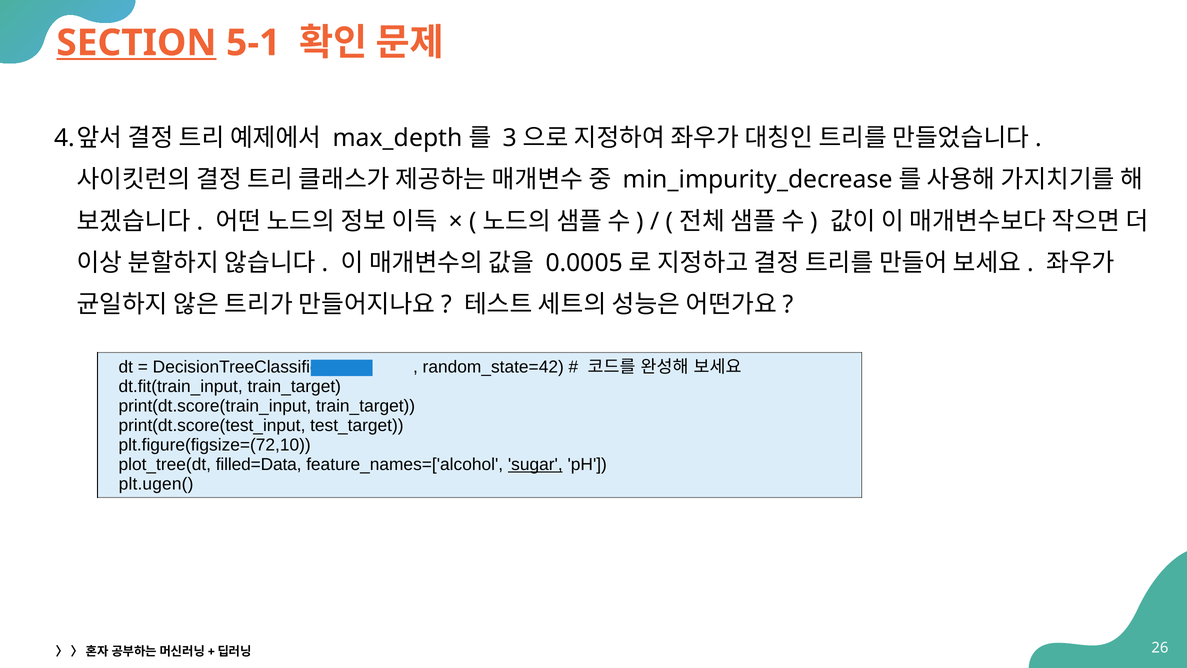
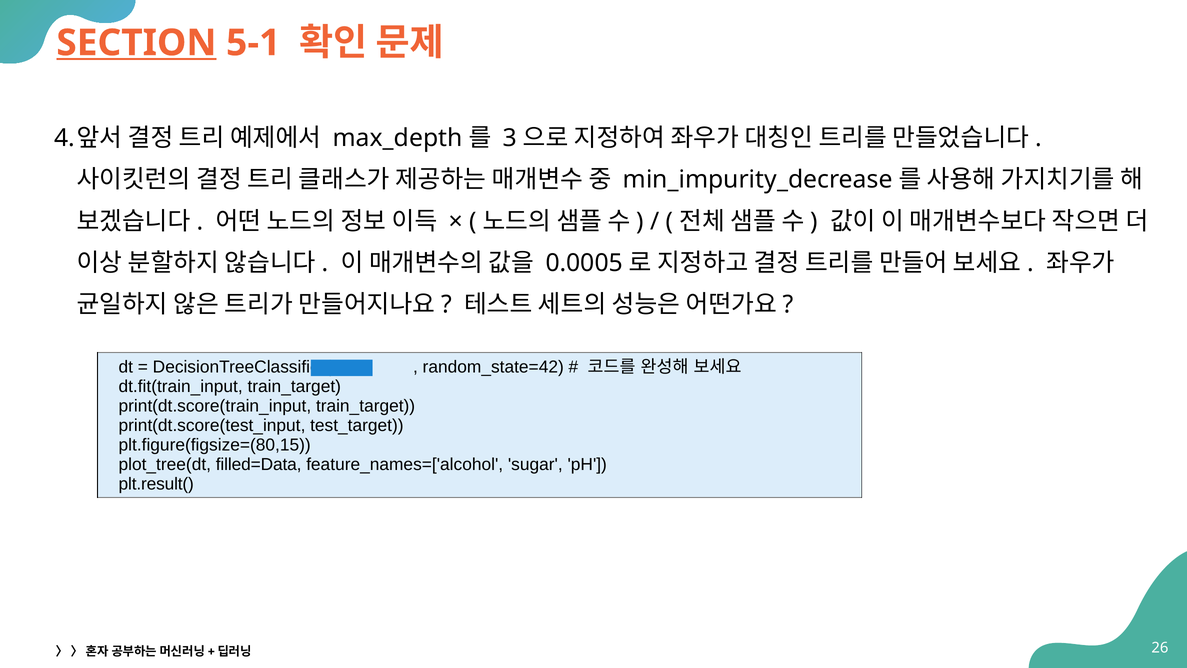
plt.figure(figsize=(72,10: plt.figure(figsize=(72,10 -> plt.figure(figsize=(80,15
sugar underline: present -> none
plt.ugen(: plt.ugen( -> plt.result(
